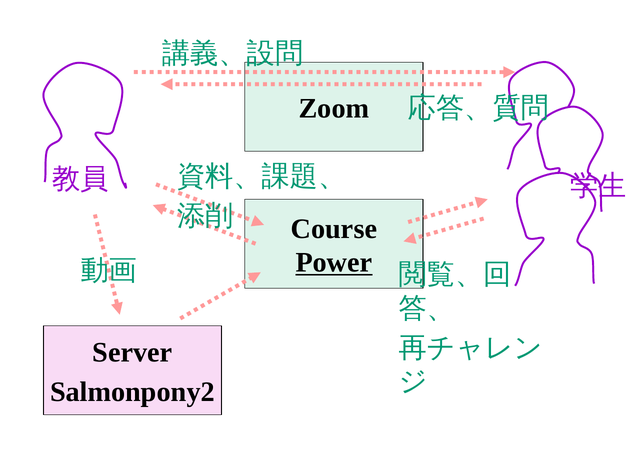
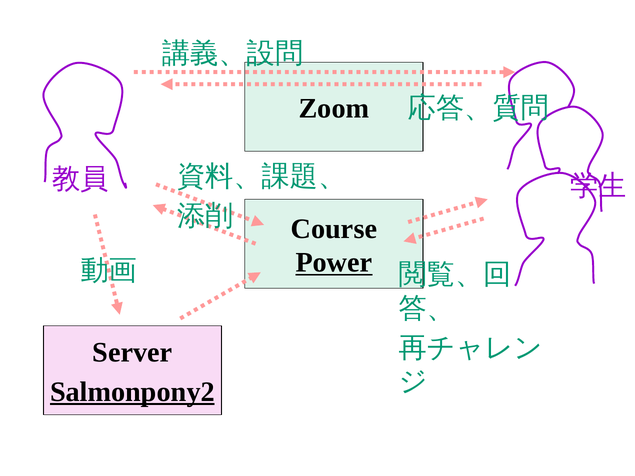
Salmonpony2 underline: none -> present
